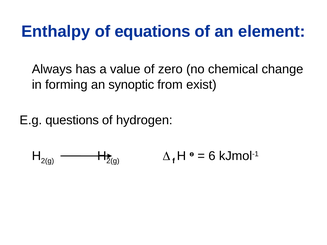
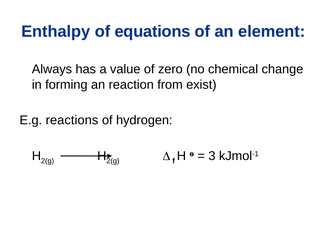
synoptic: synoptic -> reaction
questions: questions -> reactions
6: 6 -> 3
